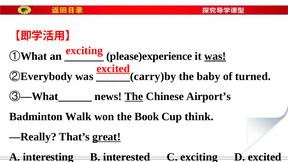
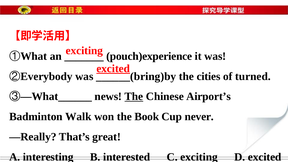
please)experience: please)experience -> pouch)experience
was at (215, 56) underline: present -> none
______(carry)by: ______(carry)by -> ______(bring)by
baby: baby -> cities
think: think -> never
great underline: present -> none
